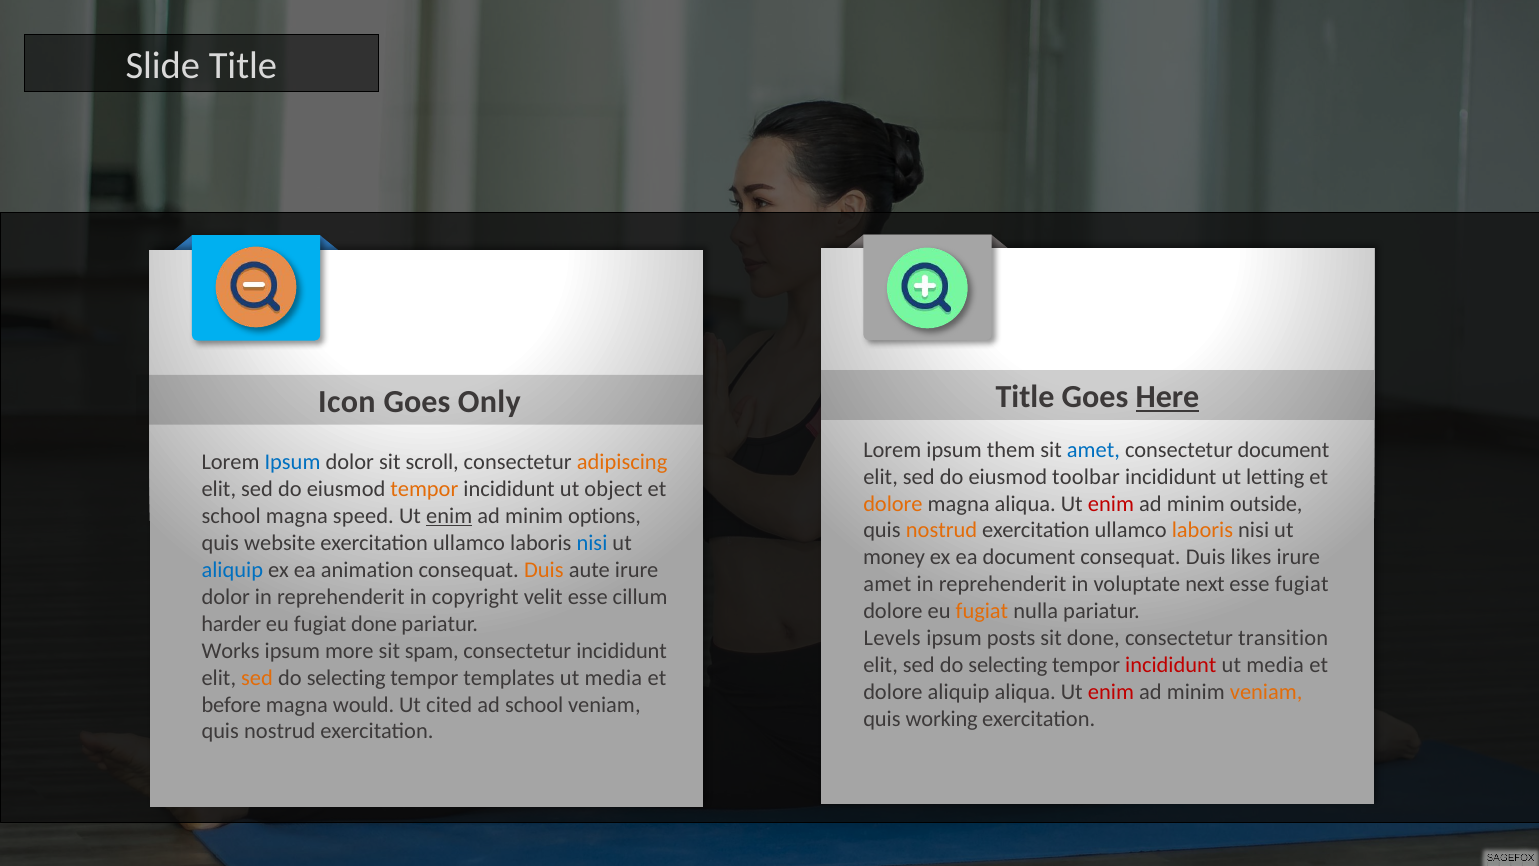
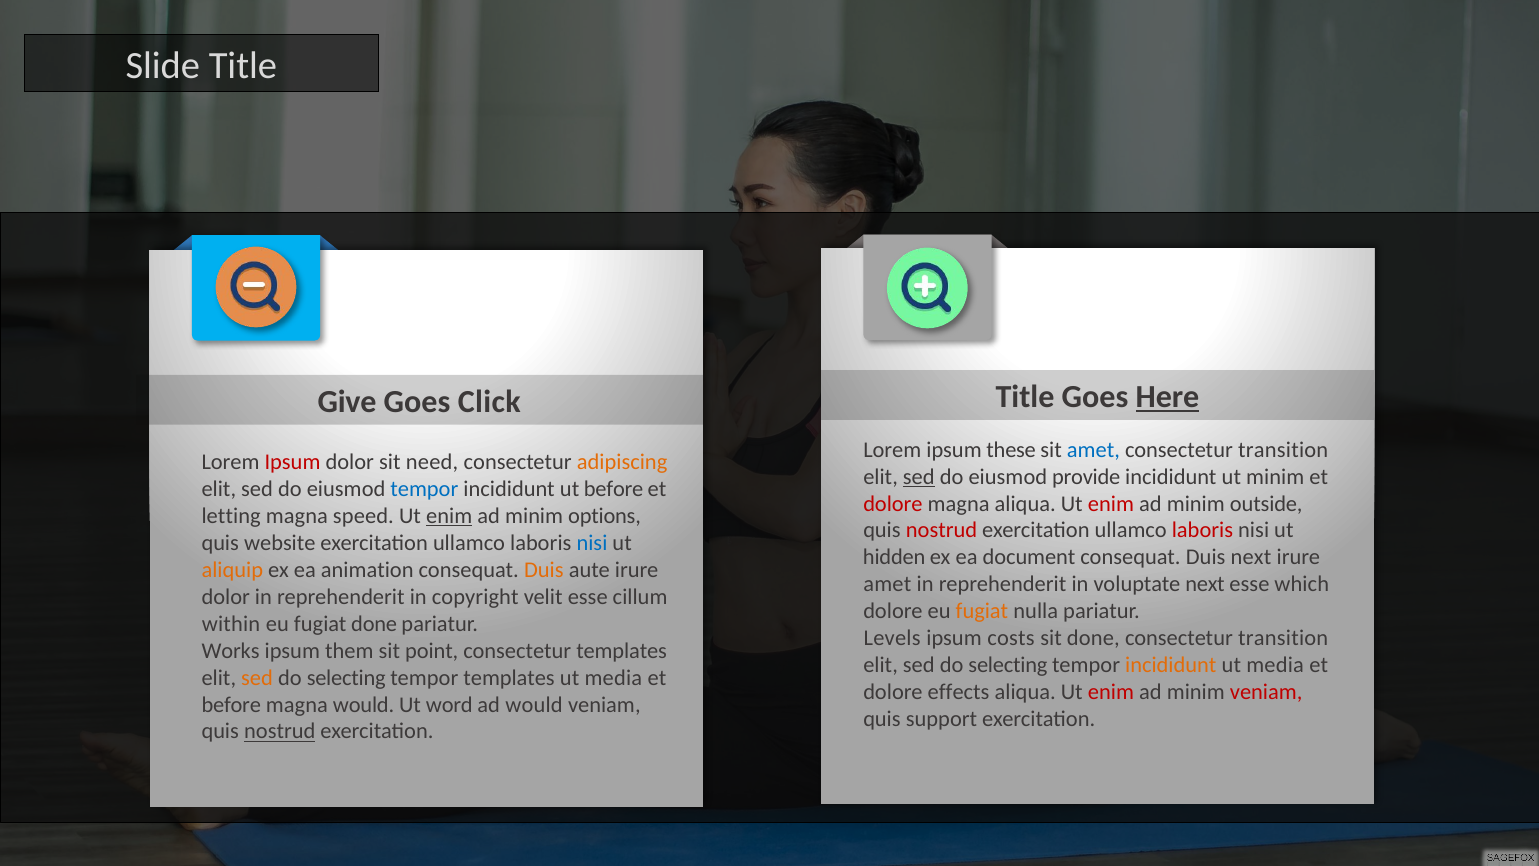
Icon: Icon -> Give
Only: Only -> Click
them: them -> these
document at (1283, 450): document -> transition
Ipsum at (293, 462) colour: blue -> red
scroll: scroll -> need
sed at (919, 476) underline: none -> present
toolbar: toolbar -> provide
ut letting: letting -> minim
tempor at (424, 489) colour: orange -> blue
ut object: object -> before
dolore at (893, 503) colour: orange -> red
school at (231, 516): school -> letting
nostrud at (942, 530) colour: orange -> red
laboris at (1202, 530) colour: orange -> red
money: money -> hidden
Duis likes: likes -> next
aliquip at (232, 570) colour: blue -> orange
esse fugiat: fugiat -> which
harder: harder -> within
posts: posts -> costs
more: more -> them
spam: spam -> point
consectetur incididunt: incididunt -> templates
incididunt at (1171, 665) colour: red -> orange
dolore aliquip: aliquip -> effects
veniam at (1266, 692) colour: orange -> red
cited: cited -> word
ad school: school -> would
working: working -> support
nostrud at (280, 731) underline: none -> present
